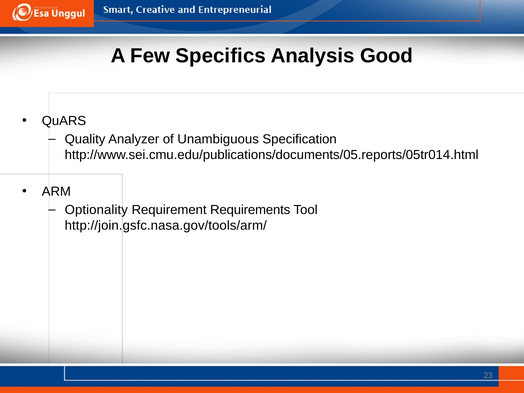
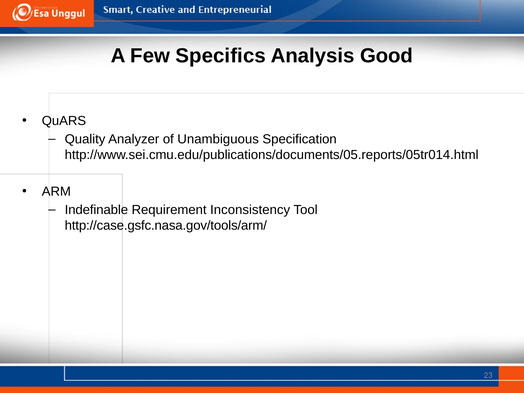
Optionality: Optionality -> Indefinable
Requirements: Requirements -> Inconsistency
http://join.gsfc.nasa.gov/tools/arm/: http://join.gsfc.nasa.gov/tools/arm/ -> http://case.gsfc.nasa.gov/tools/arm/
